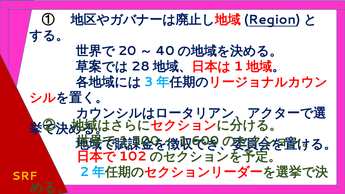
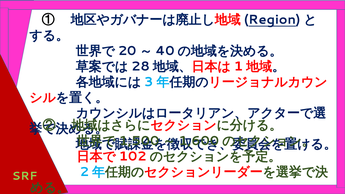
SRF colour: yellow -> light green
